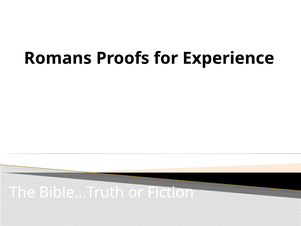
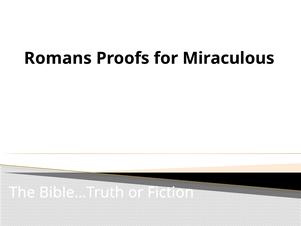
Experience: Experience -> Miraculous
